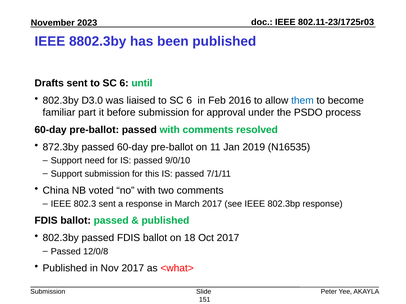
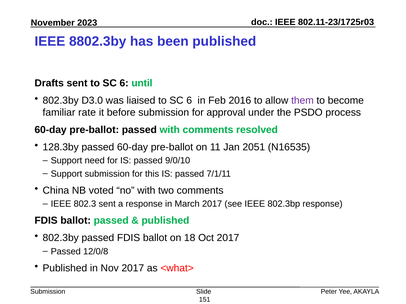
them colour: blue -> purple
part: part -> rate
872.3by: 872.3by -> 128.3by
2019: 2019 -> 2051
